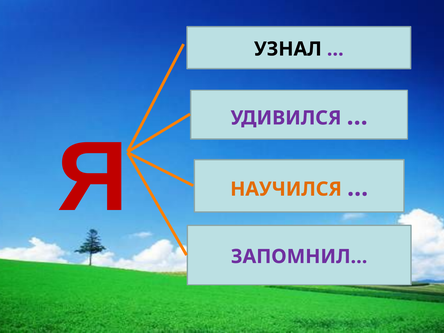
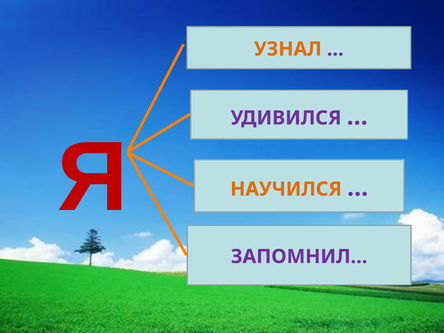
УЗНАЛ colour: black -> orange
